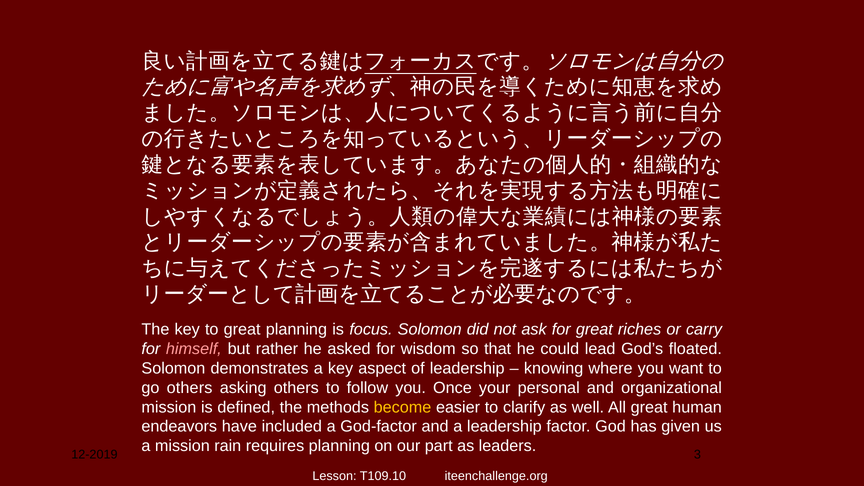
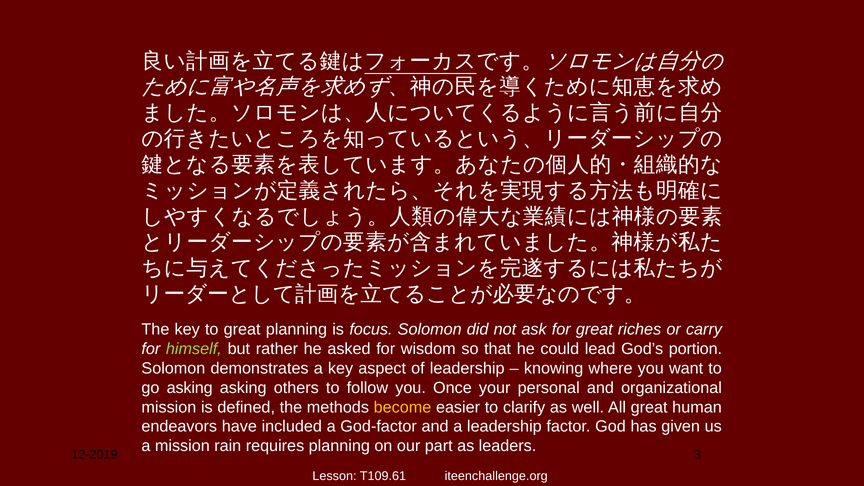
himself colour: pink -> light green
floated: floated -> portion
go others: others -> asking
T109.10: T109.10 -> T109.61
